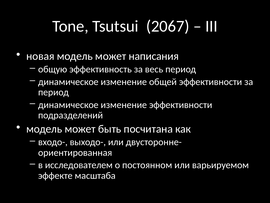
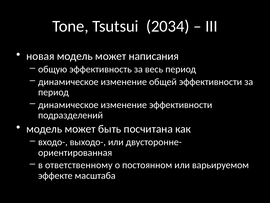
2067: 2067 -> 2034
исследователем: исследователем -> ответственному
